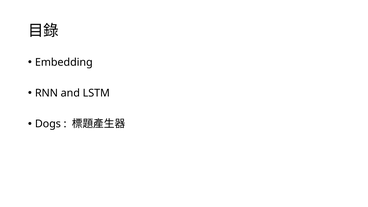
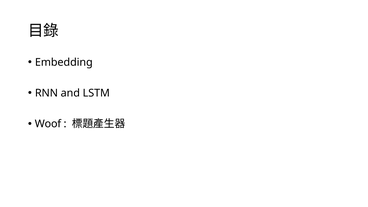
Dogs: Dogs -> Woof
